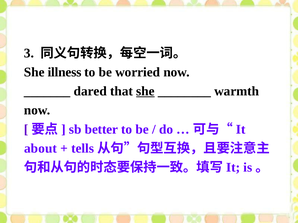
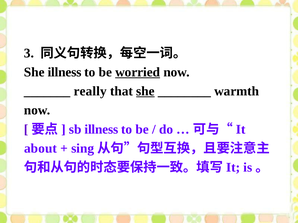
worried underline: none -> present
dared: dared -> really
sb better: better -> illness
tells: tells -> sing
